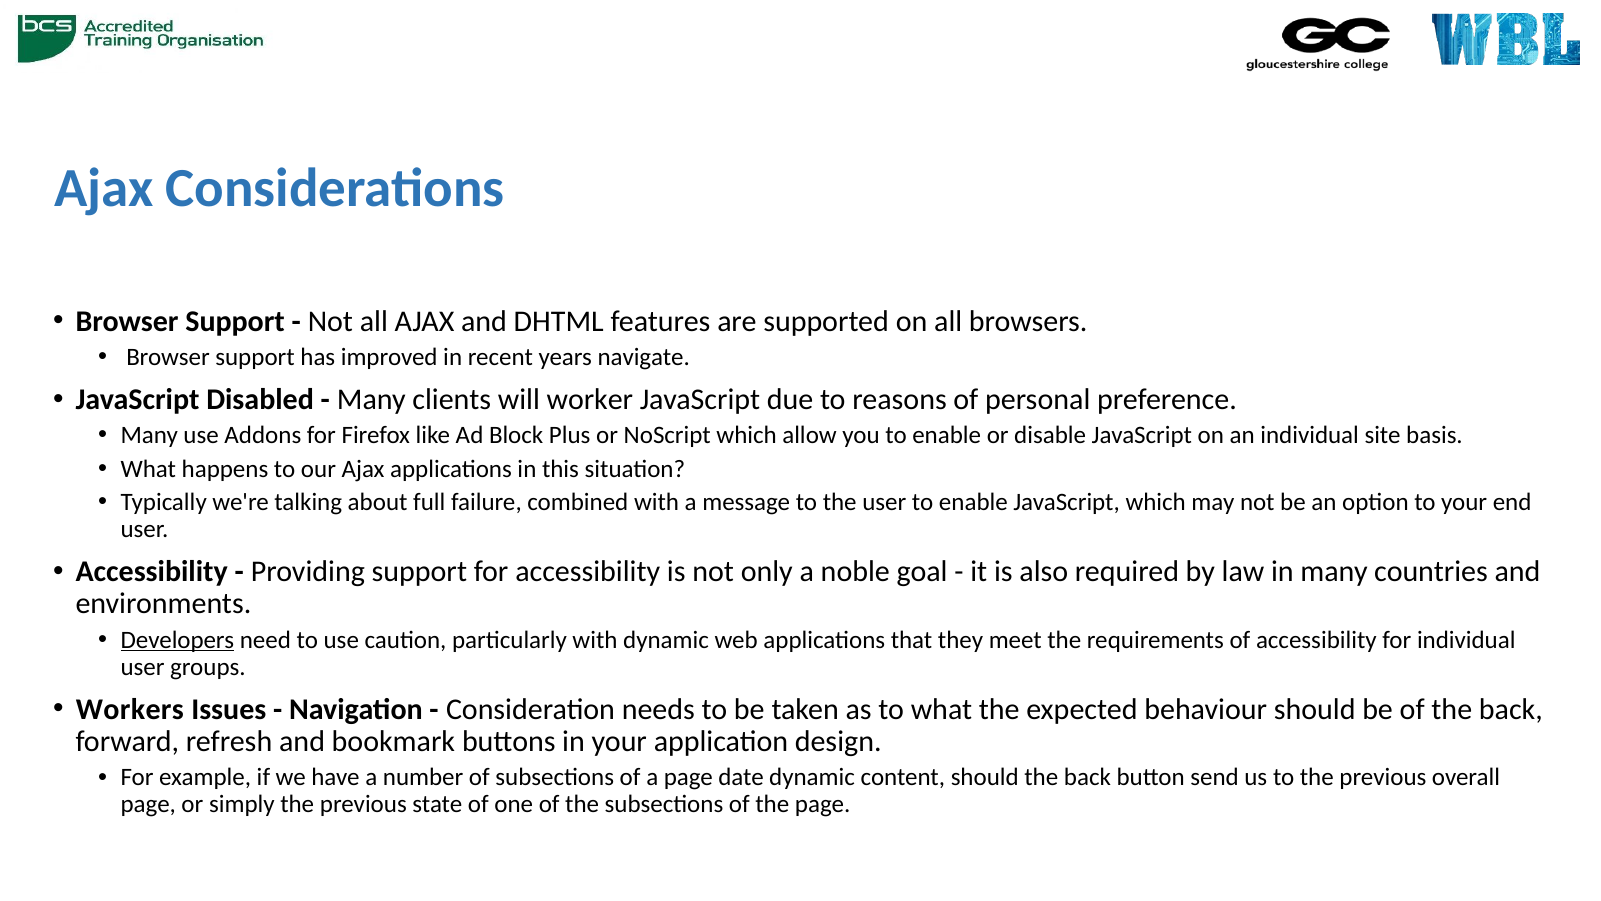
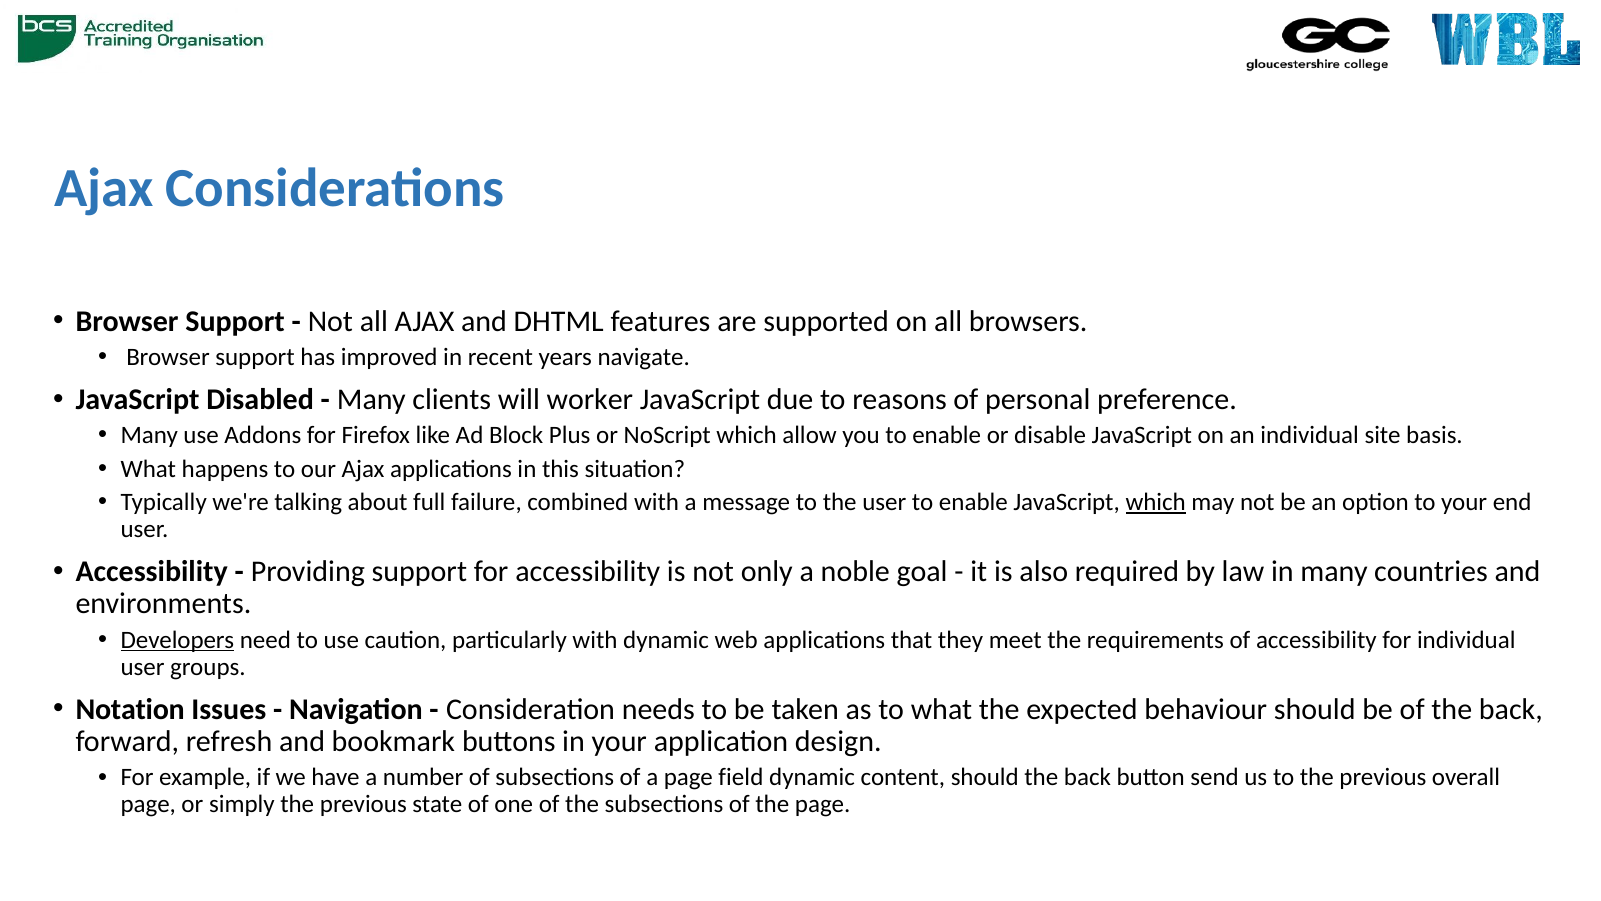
which at (1156, 502) underline: none -> present
Workers: Workers -> Notation
date: date -> field
